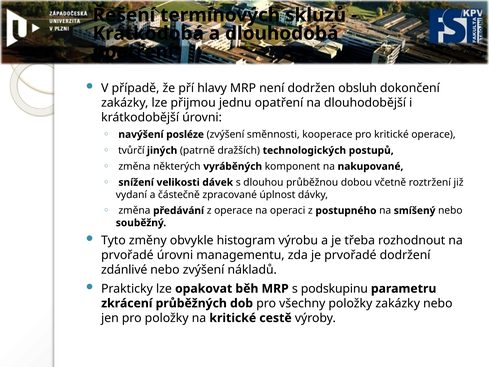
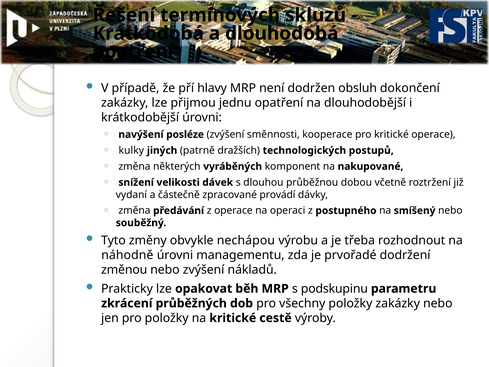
tvůrčí: tvůrčí -> kulky
úplnost: úplnost -> provádí
histogram: histogram -> nechápou
prvořadé at (127, 255): prvořadé -> náhodně
zdánlivé: zdánlivé -> změnou
